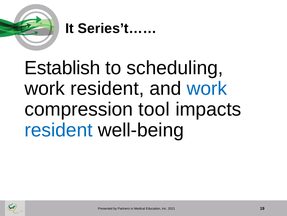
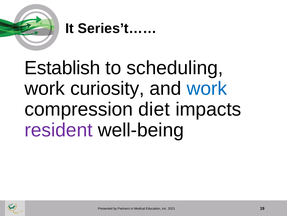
work resident: resident -> curiosity
tool: tool -> diet
resident at (59, 130) colour: blue -> purple
